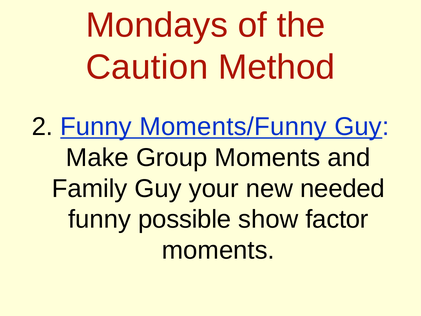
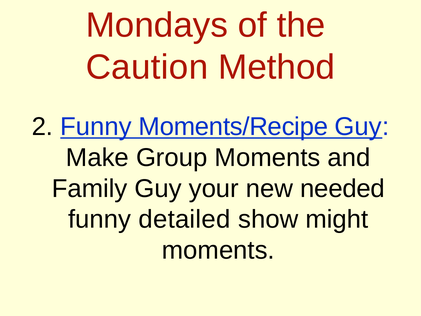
Moments/Funny: Moments/Funny -> Moments/Recipe
possible: possible -> detailed
factor: factor -> might
